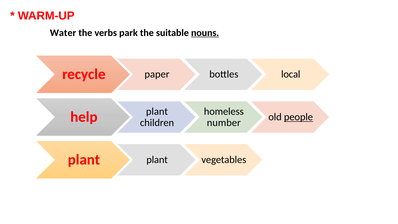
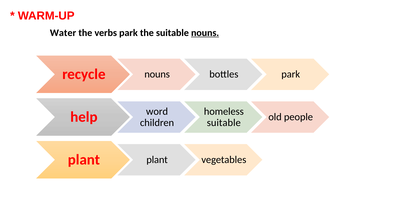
recycle paper: paper -> nouns
bottles local: local -> park
help plant: plant -> word
people underline: present -> none
number at (224, 123): number -> suitable
